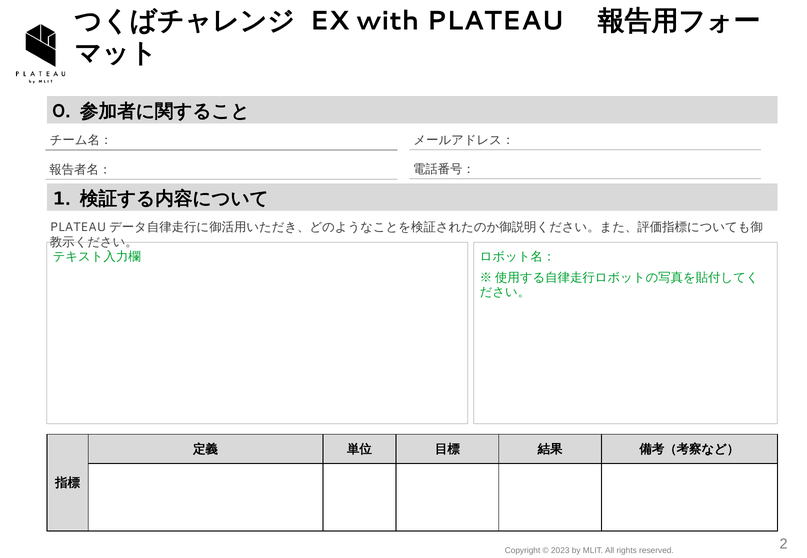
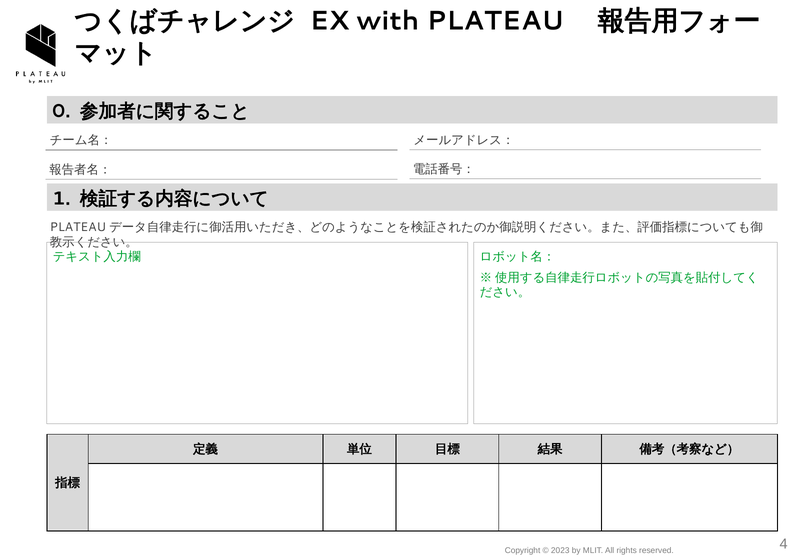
2: 2 -> 4
